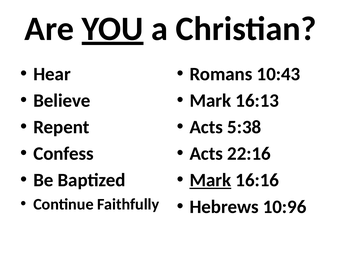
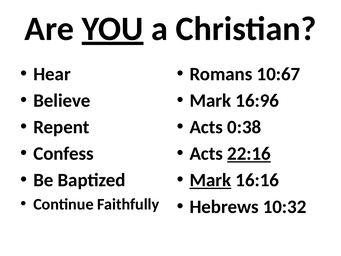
10:43: 10:43 -> 10:67
16:13: 16:13 -> 16:96
5:38: 5:38 -> 0:38
22:16 underline: none -> present
10:96: 10:96 -> 10:32
